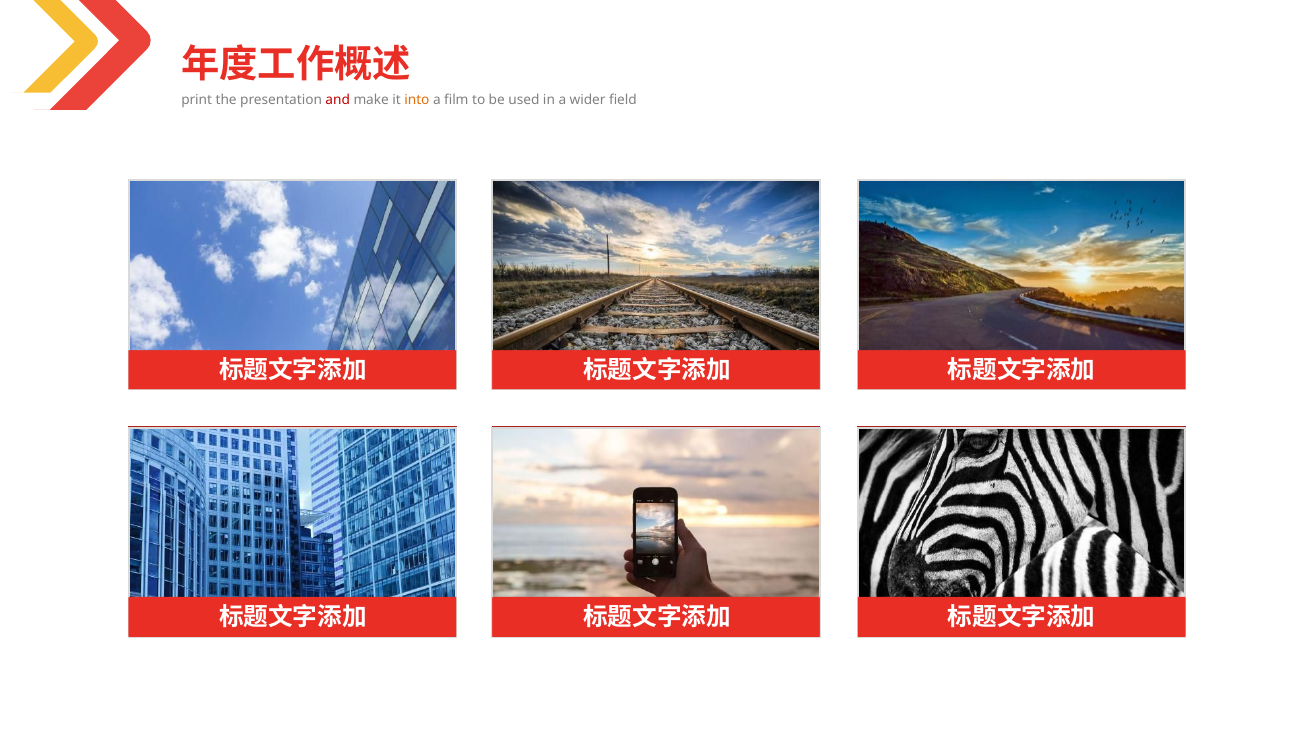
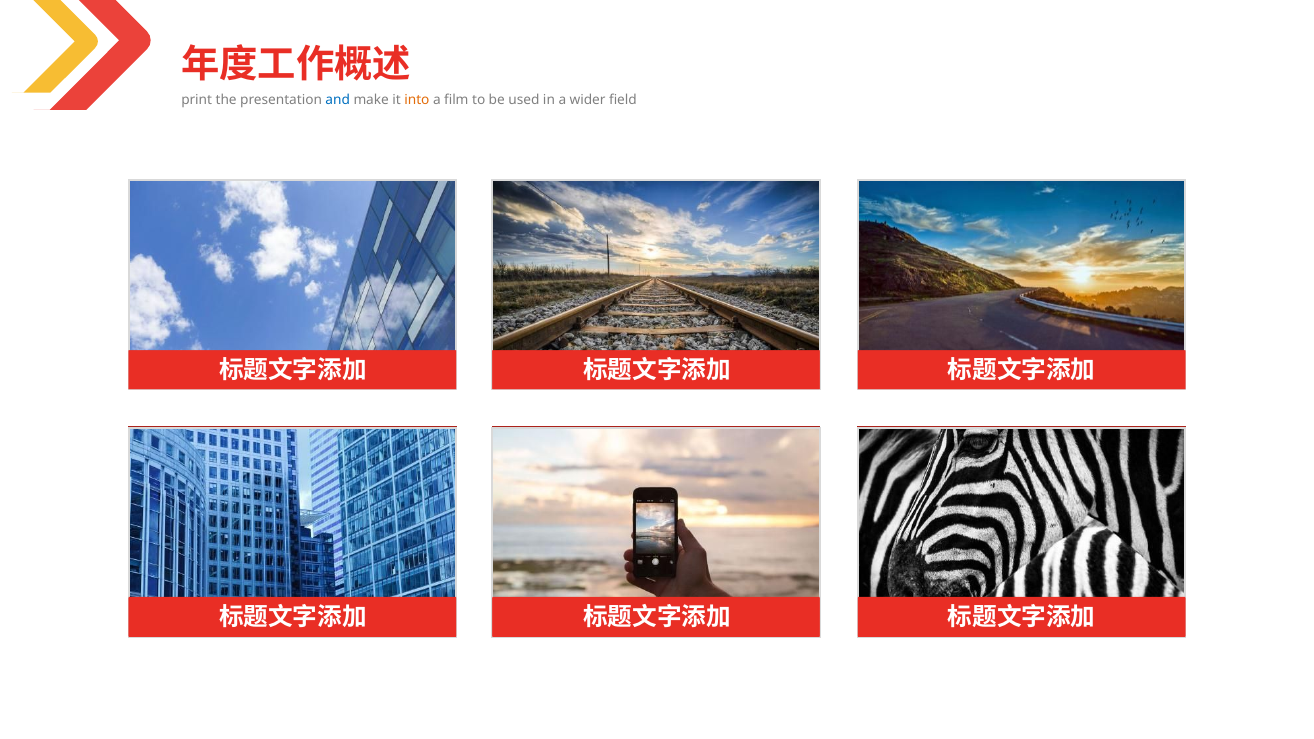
and colour: red -> blue
